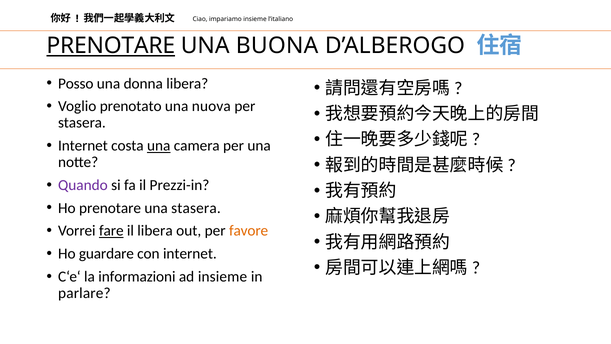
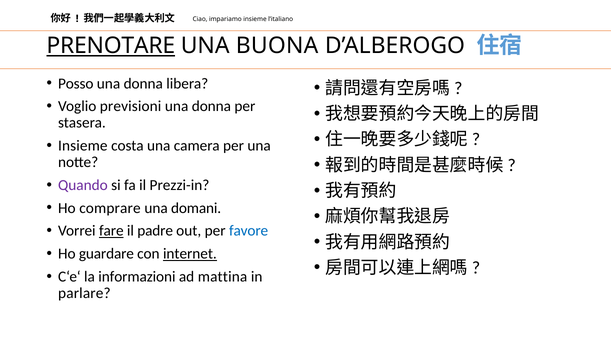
prenotato: prenotato -> previsioni
nuova at (211, 106): nuova -> donna
Internet at (83, 146): Internet -> Insieme
una at (159, 146) underline: present -> none
Ho prenotare: prenotare -> comprare
una stasera: stasera -> domani
il libera: libera -> padre
favore colour: orange -> blue
internet at (190, 254) underline: none -> present
ad insieme: insieme -> mattina
